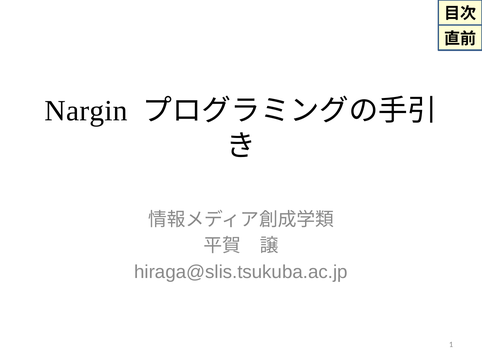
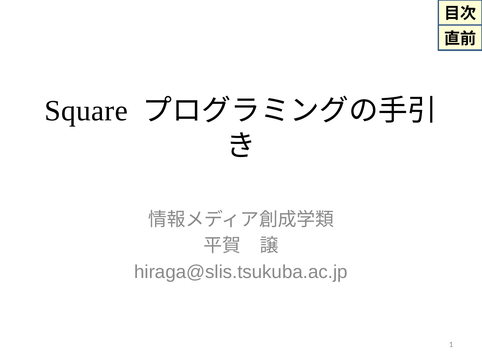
Nargin: Nargin -> Square
